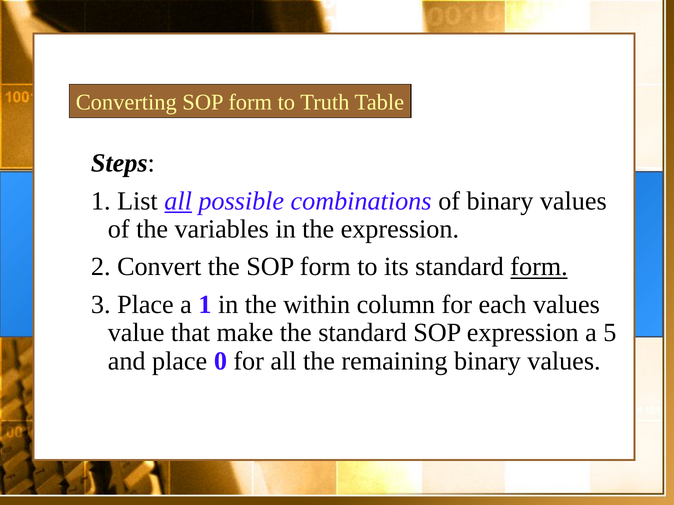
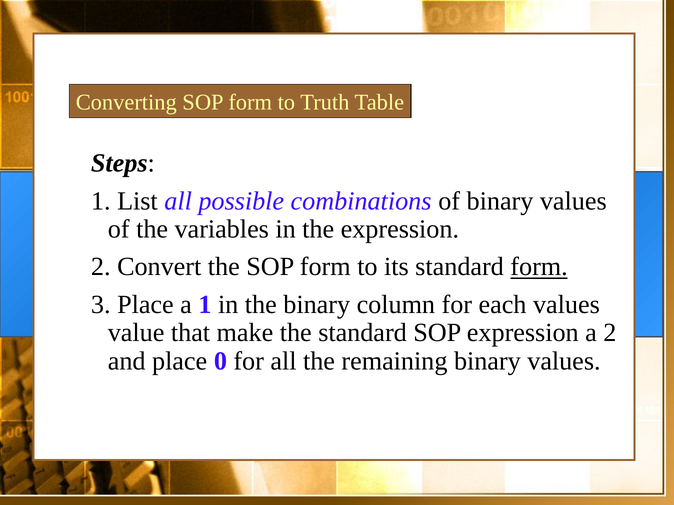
all at (178, 201) underline: present -> none
the within: within -> binary
a 5: 5 -> 2
